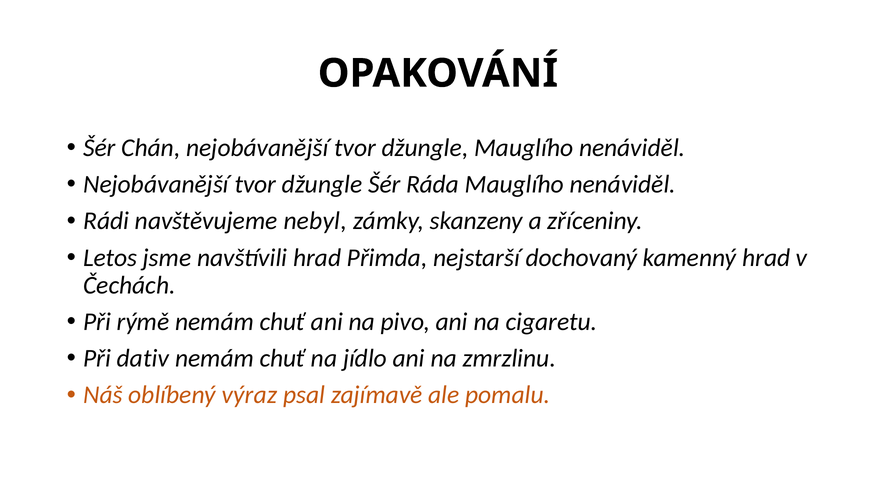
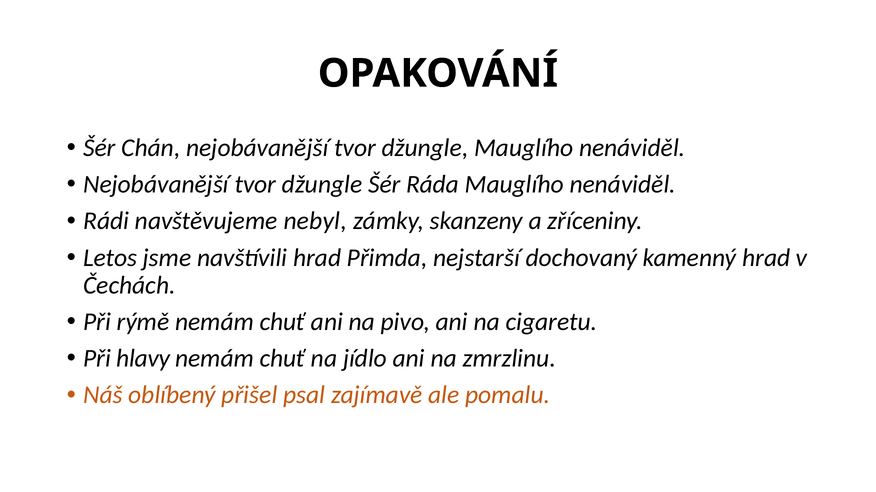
dativ: dativ -> hlavy
výraz: výraz -> přišel
